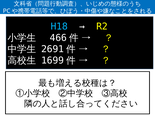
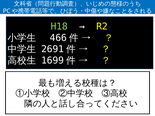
H18 colour: light blue -> light green
